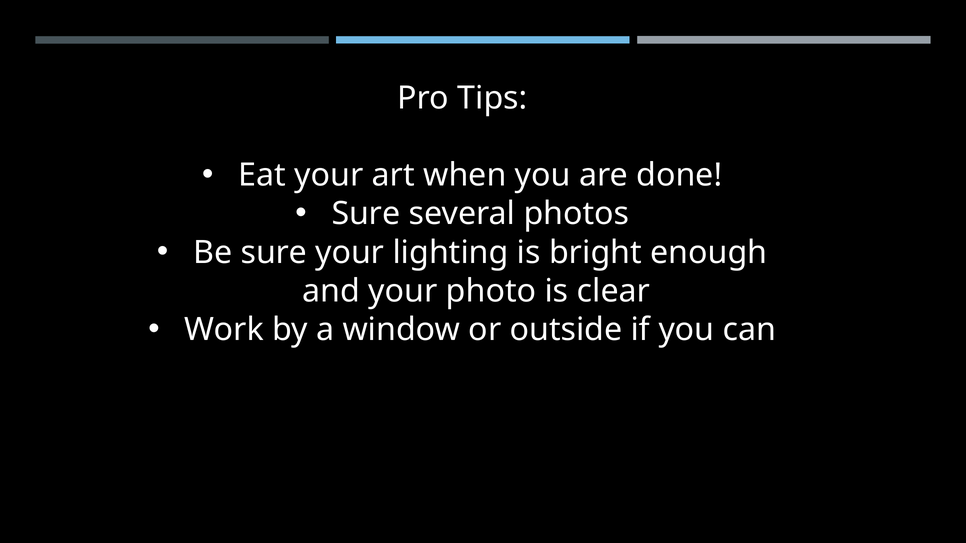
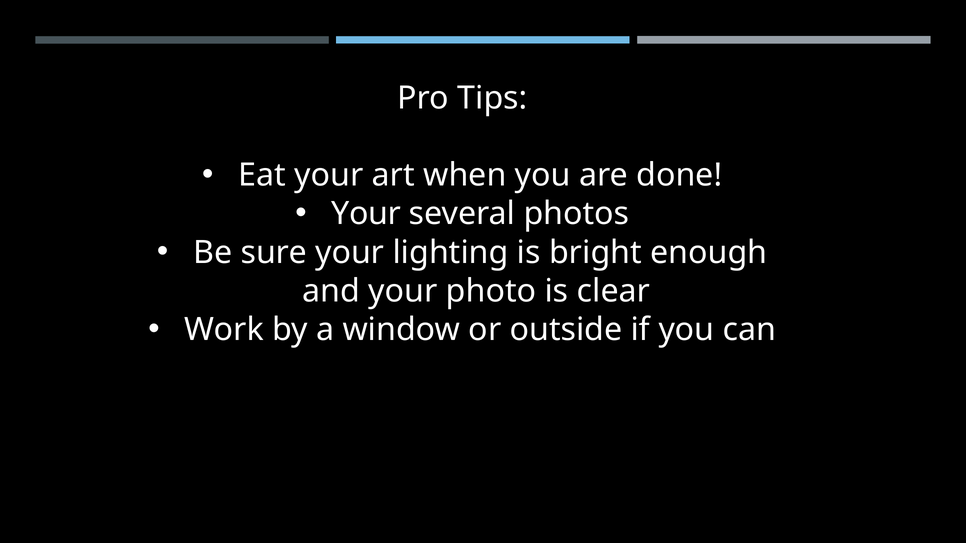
Sure at (366, 214): Sure -> Your
